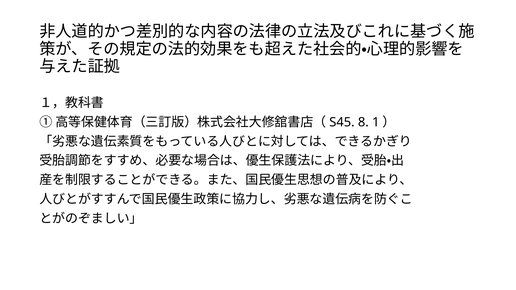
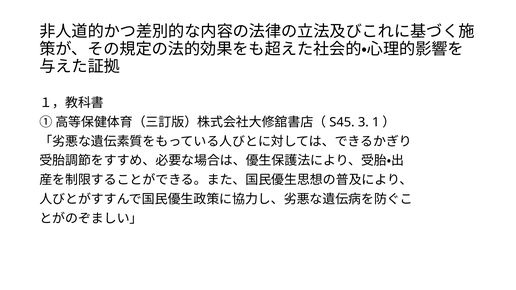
8: 8 -> 3
